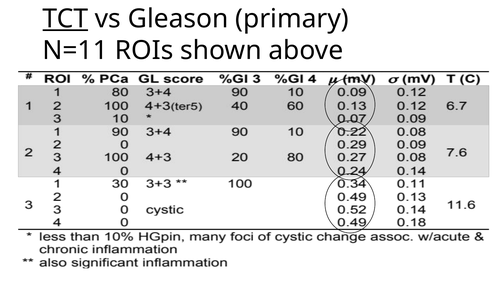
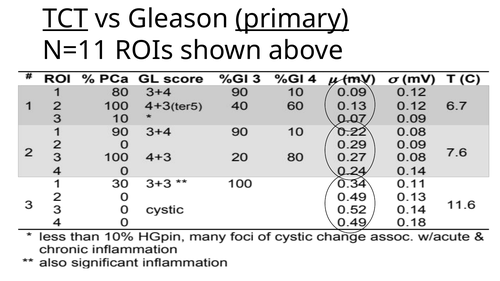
primary underline: none -> present
